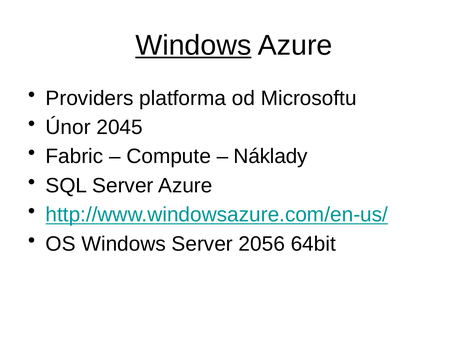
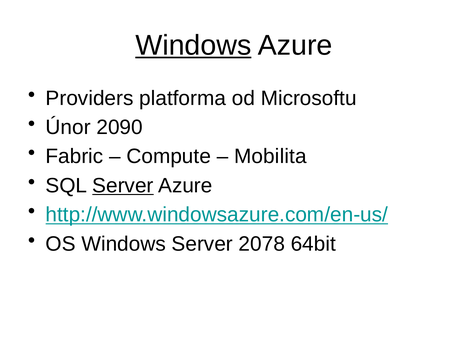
2045: 2045 -> 2090
Náklady: Náklady -> Mobilita
Server at (123, 186) underline: none -> present
2056: 2056 -> 2078
